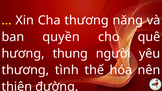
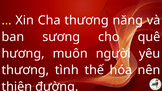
quyền: quyền -> sương
thung: thung -> muôn
